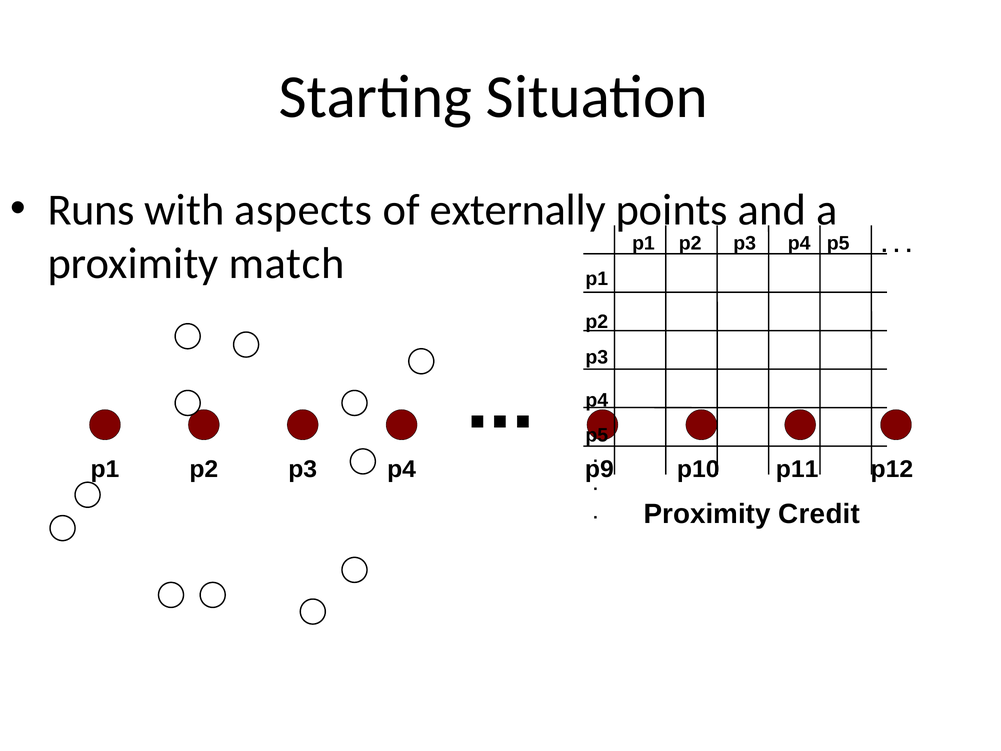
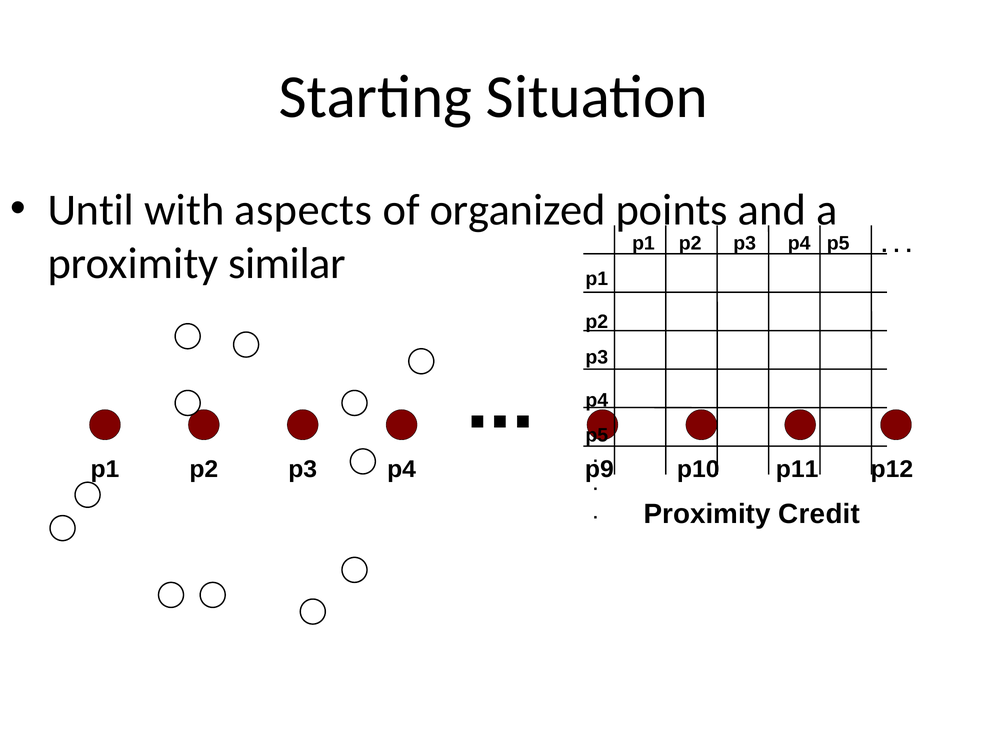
Runs: Runs -> Until
externally: externally -> organized
match: match -> similar
